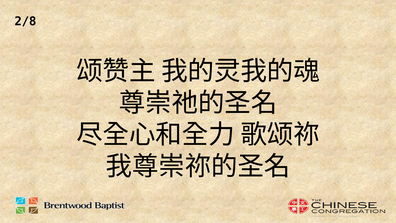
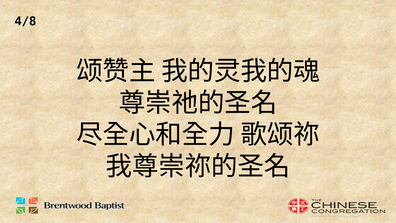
2/8: 2/8 -> 4/8
